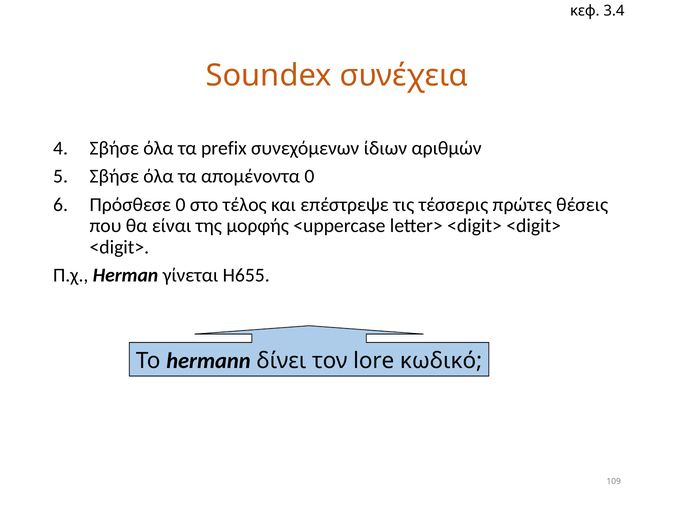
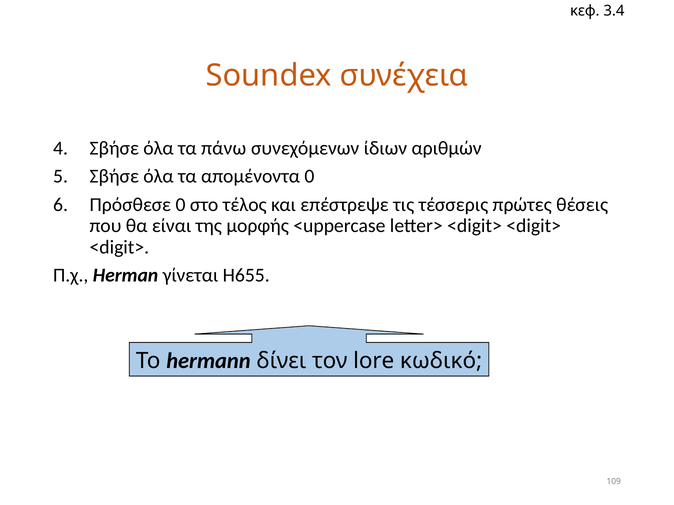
prefix: prefix -> πάνω
